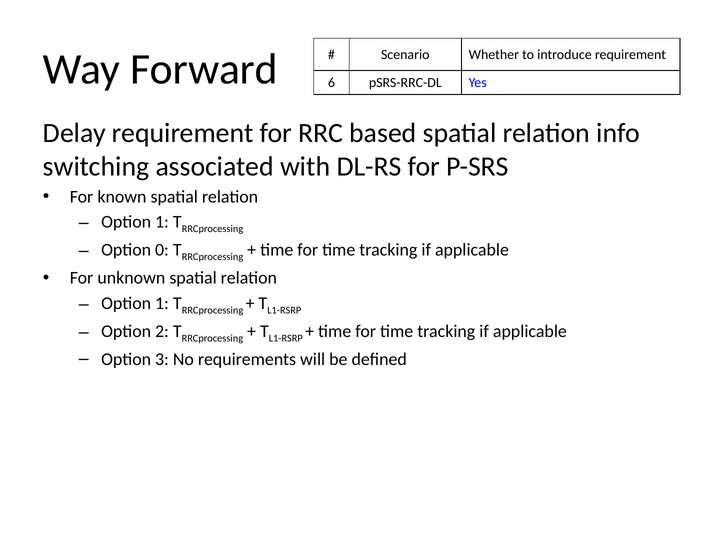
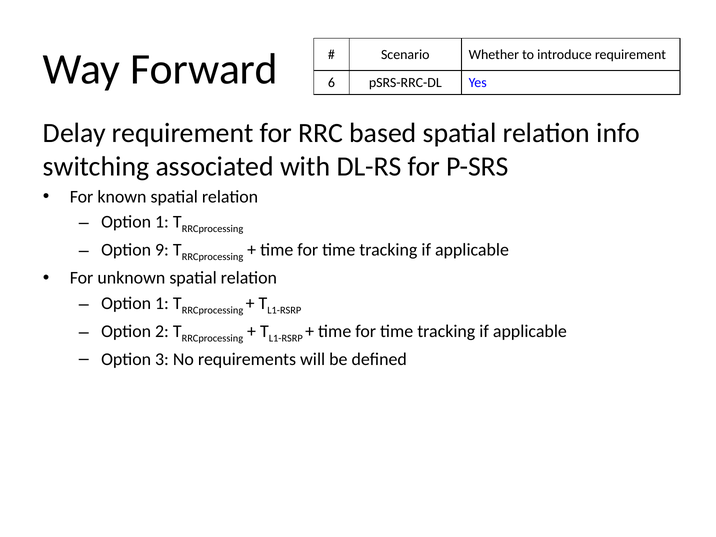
0: 0 -> 9
